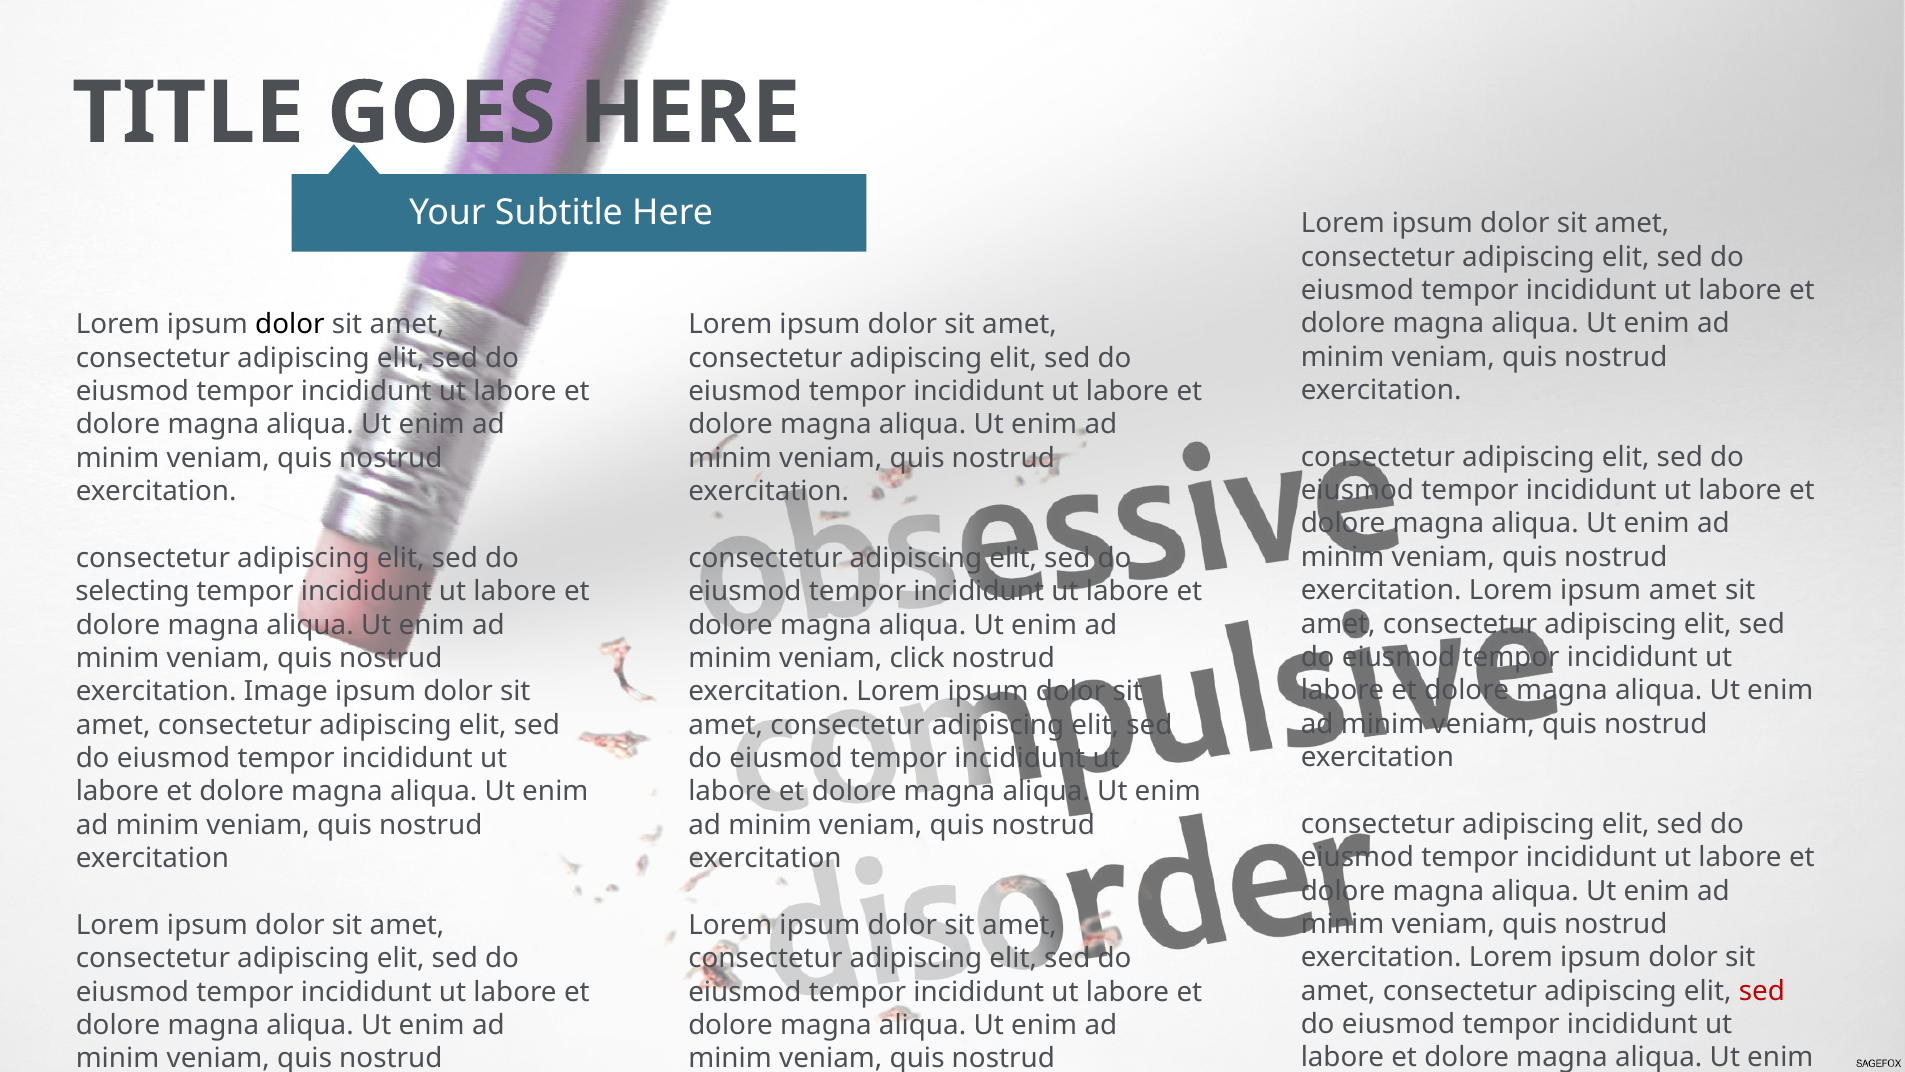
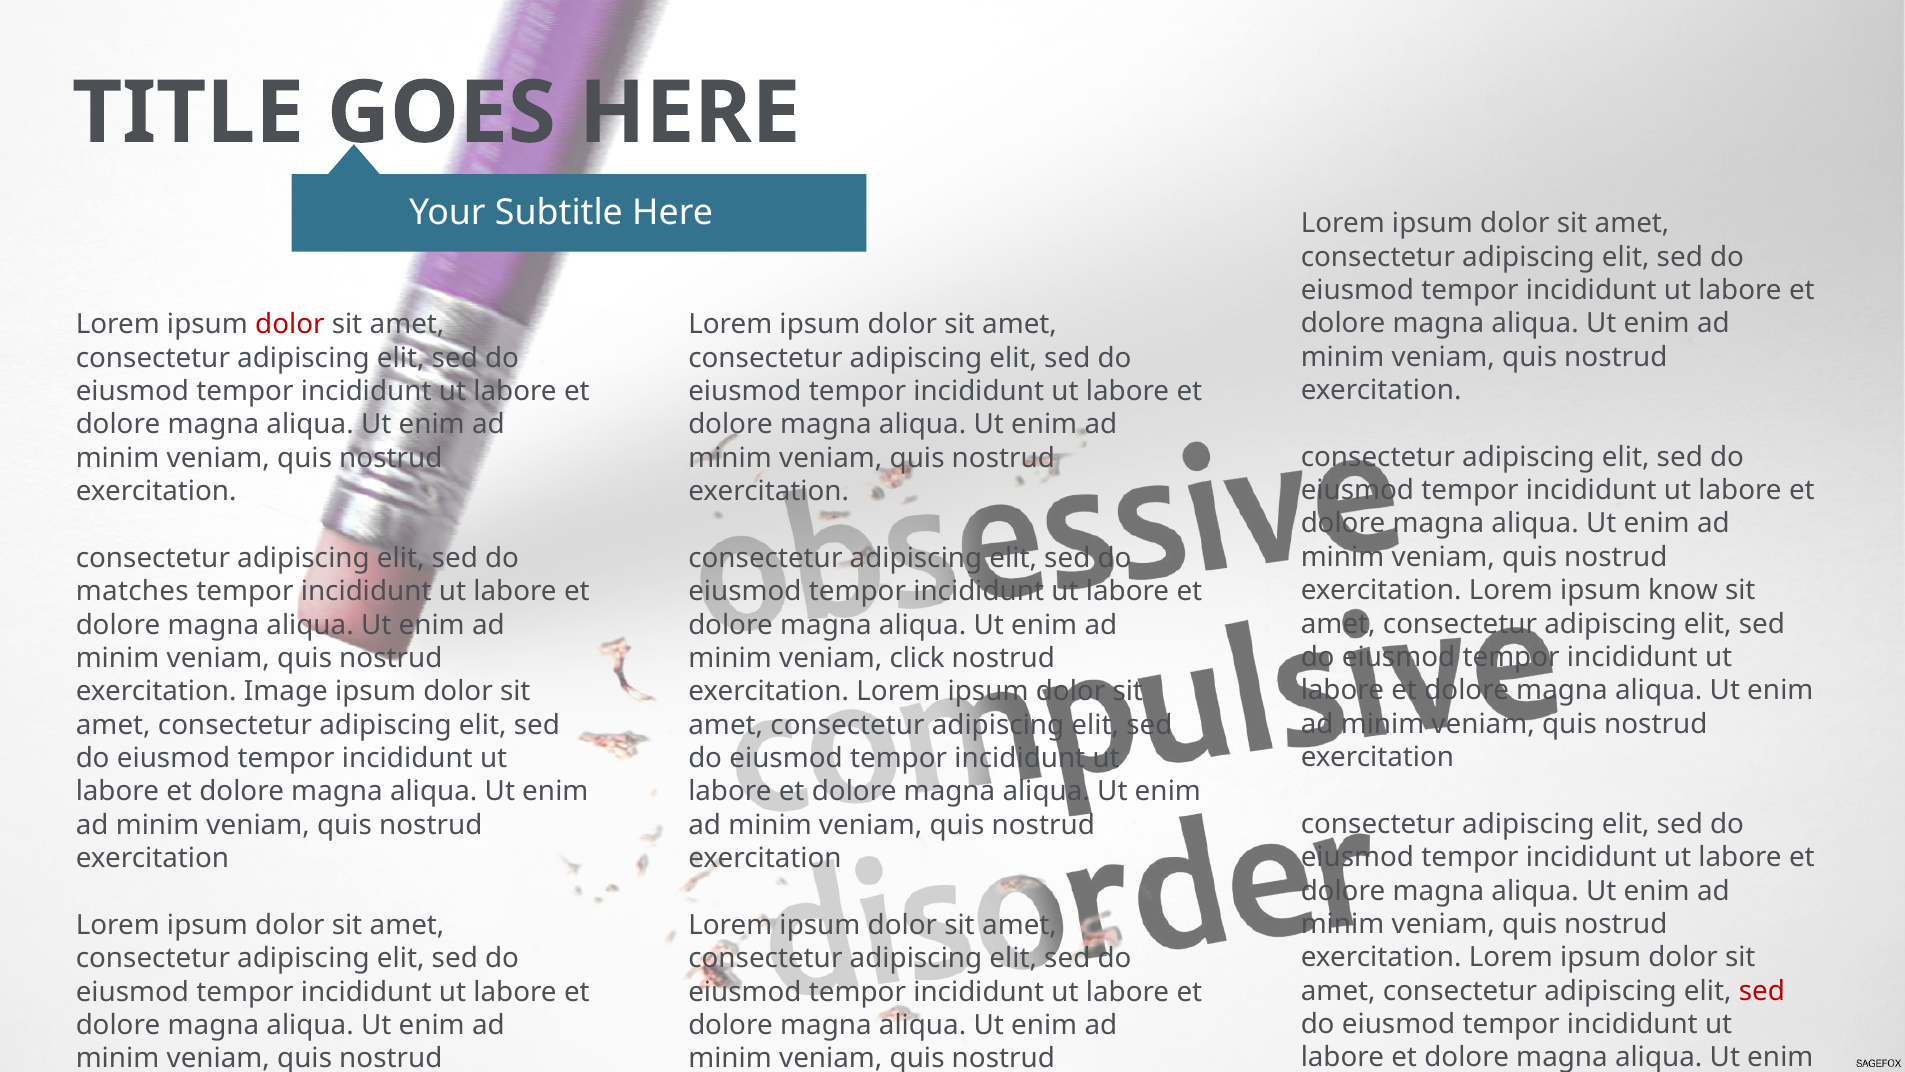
dolor at (290, 324) colour: black -> red
ipsum amet: amet -> know
selecting: selecting -> matches
